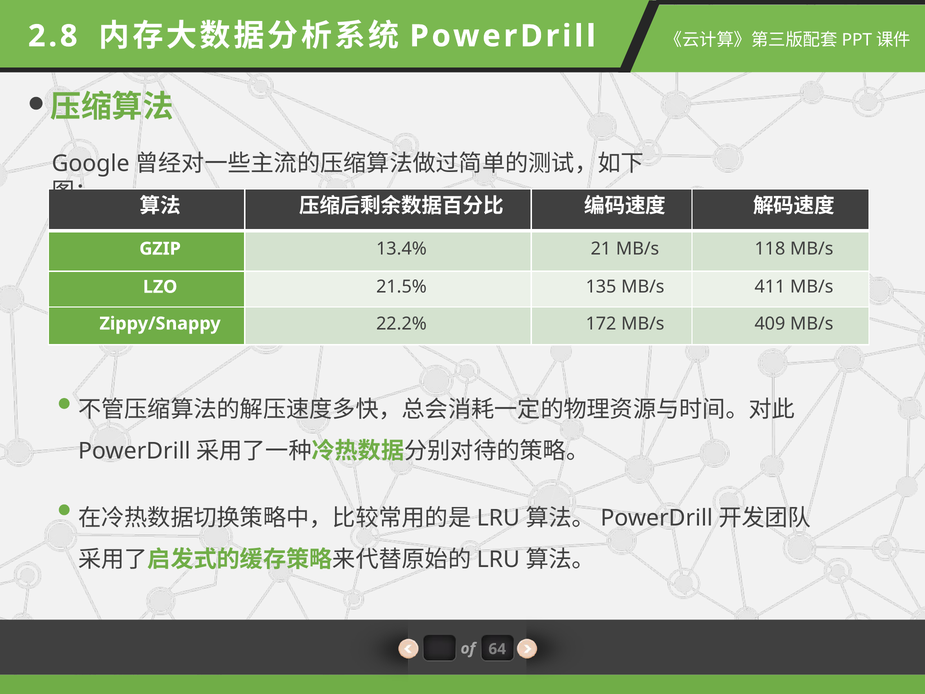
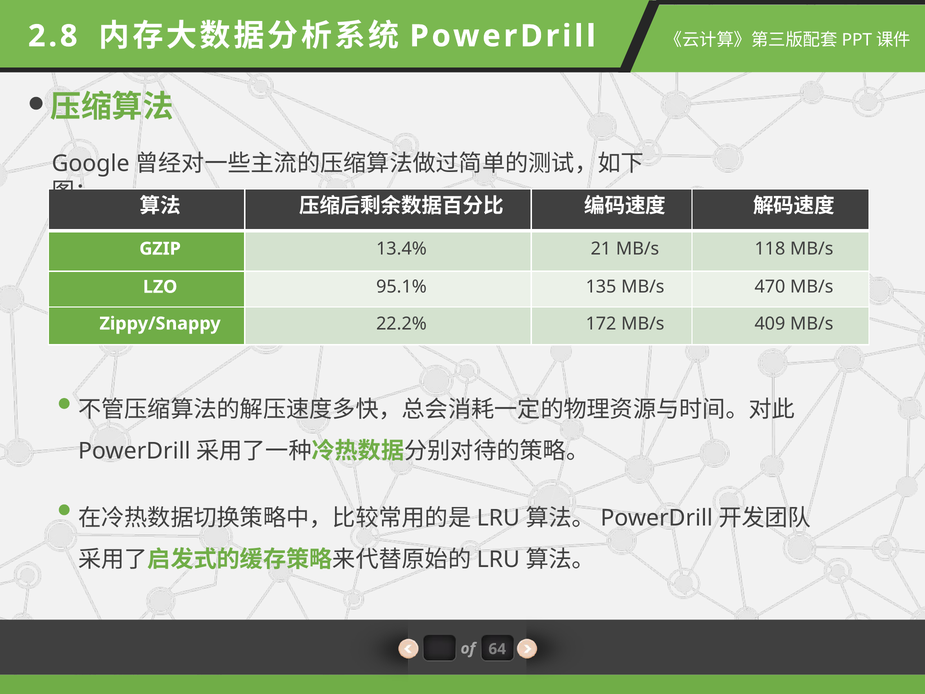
21.5%: 21.5% -> 95.1%
411: 411 -> 470
